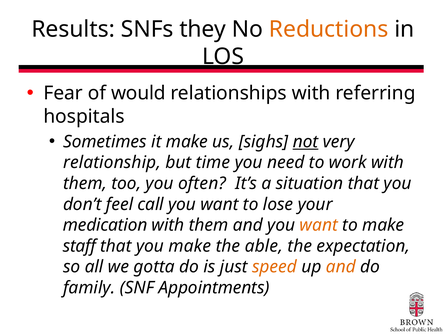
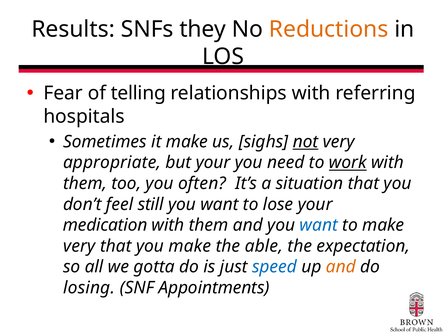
would: would -> telling
relationship: relationship -> appropriate
but time: time -> your
work underline: none -> present
call: call -> still
want at (319, 225) colour: orange -> blue
staff at (79, 246): staff -> very
speed colour: orange -> blue
family: family -> losing
